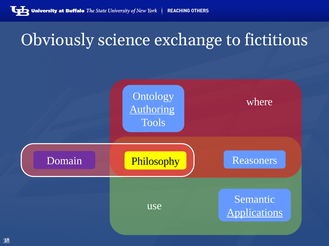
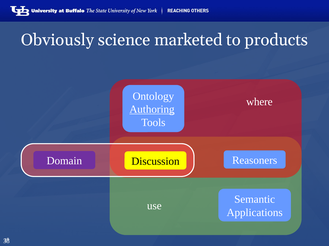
exchange: exchange -> marketed
fictitious: fictitious -> products
Philosophy: Philosophy -> Discussion
Applications underline: present -> none
